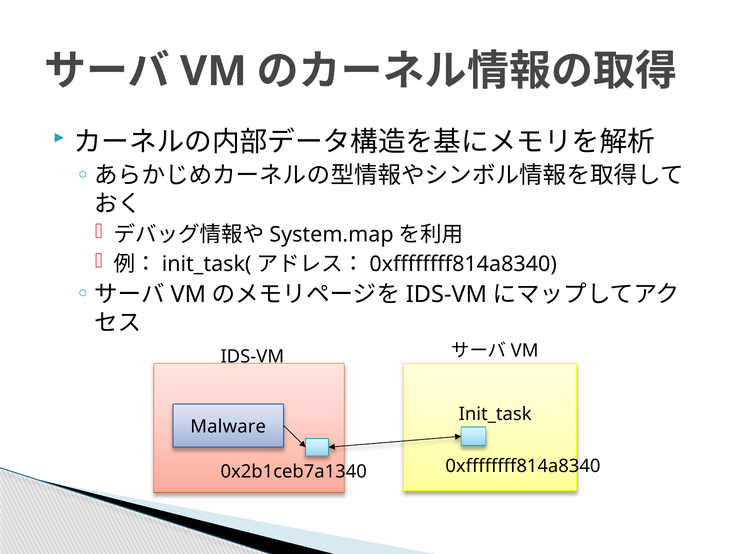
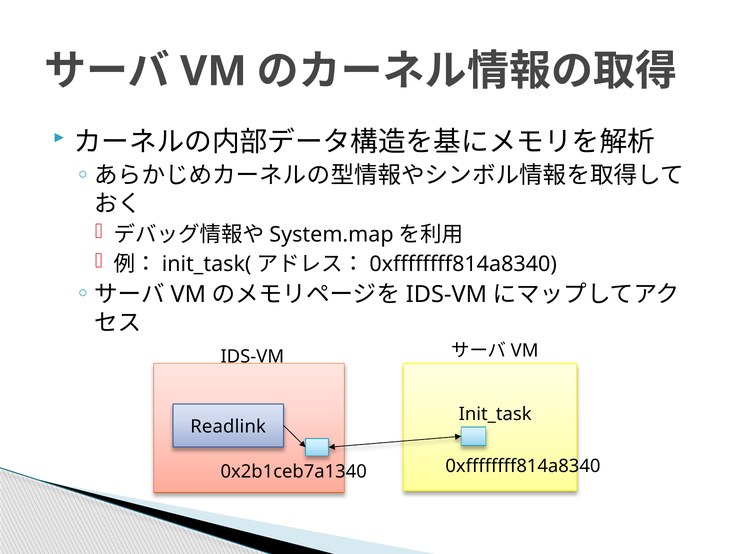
Malware: Malware -> Readlink
